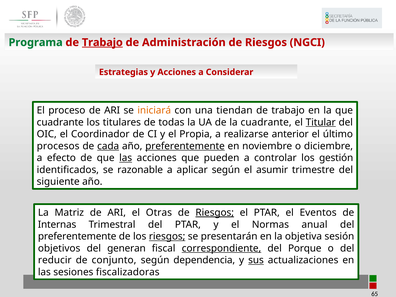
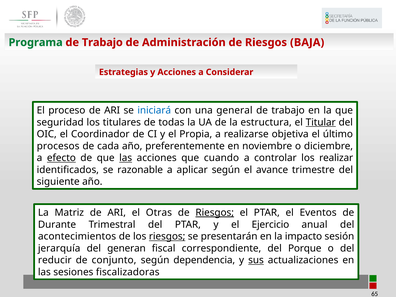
Trabajo at (102, 42) underline: present -> none
NGCI: NGCI -> BAJA
iniciará colour: orange -> blue
tiendan: tiendan -> general
cuadrante at (60, 122): cuadrante -> seguridad
la cuadrante: cuadrante -> estructura
anterior: anterior -> objetiva
cada underline: present -> none
preferentemente at (185, 146) underline: present -> none
efecto underline: none -> present
pueden: pueden -> cuando
gestión: gestión -> realizar
asumir: asumir -> avance
Internas: Internas -> Durante
Normas: Normas -> Ejercicio
preferentemente at (77, 236): preferentemente -> acontecimientos
objetiva: objetiva -> impacto
objetivos: objetivos -> jerarquía
correspondiente underline: present -> none
